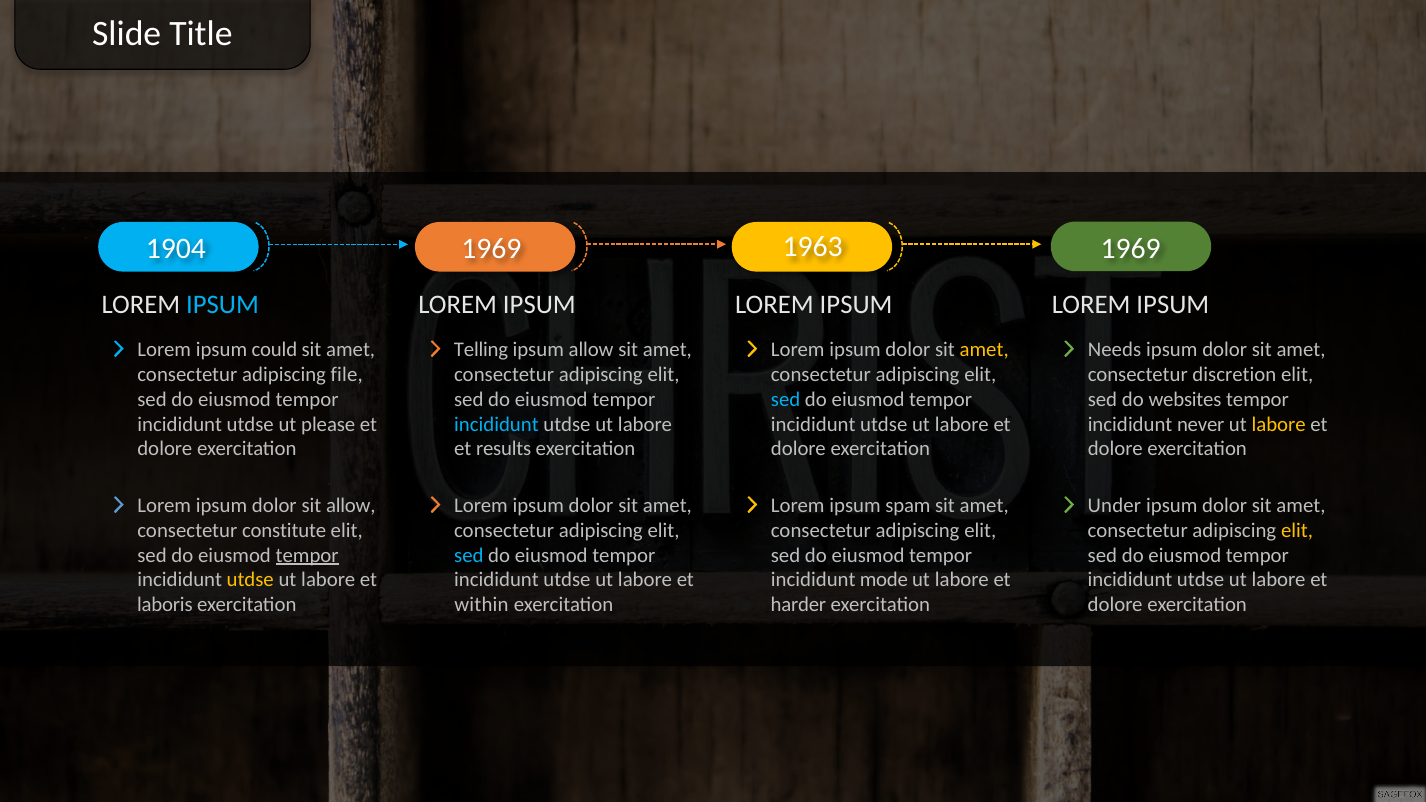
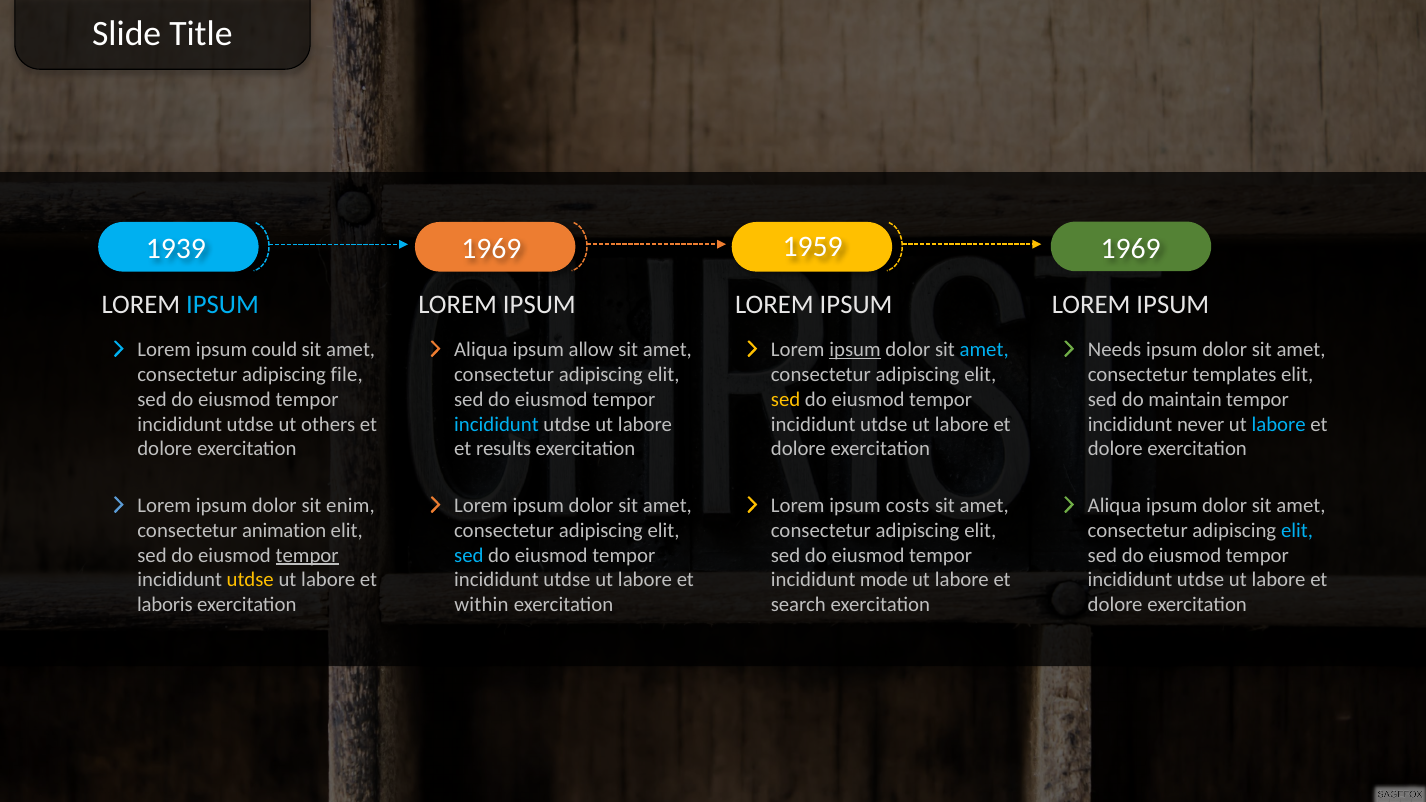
1904: 1904 -> 1939
1963: 1963 -> 1959
Telling at (481, 349): Telling -> Aliqua
ipsum at (855, 349) underline: none -> present
amet at (984, 349) colour: yellow -> light blue
discretion: discretion -> templates
sed at (786, 399) colour: light blue -> yellow
websites: websites -> maintain
please: please -> others
labore at (1279, 424) colour: yellow -> light blue
sit allow: allow -> enim
spam: spam -> costs
Under at (1114, 505): Under -> Aliqua
constitute: constitute -> animation
elit at (1297, 530) colour: yellow -> light blue
harder: harder -> search
